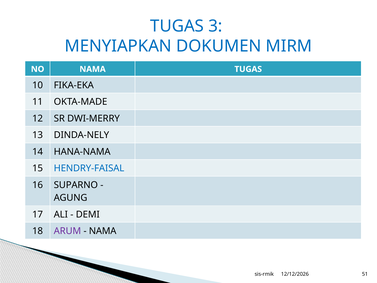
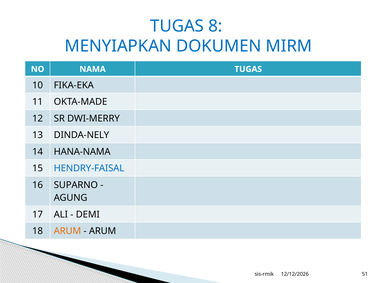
3: 3 -> 8
ARUM at (67, 231) colour: purple -> orange
NAMA at (103, 231): NAMA -> ARUM
